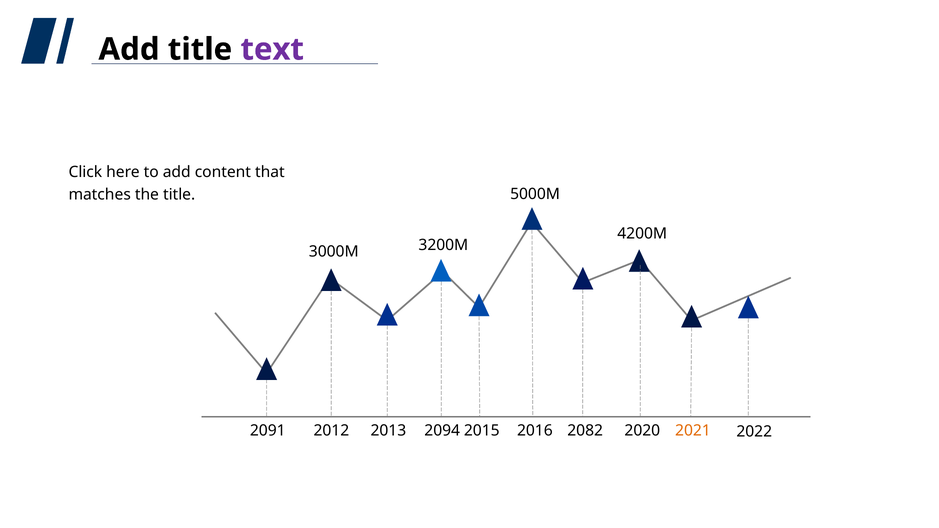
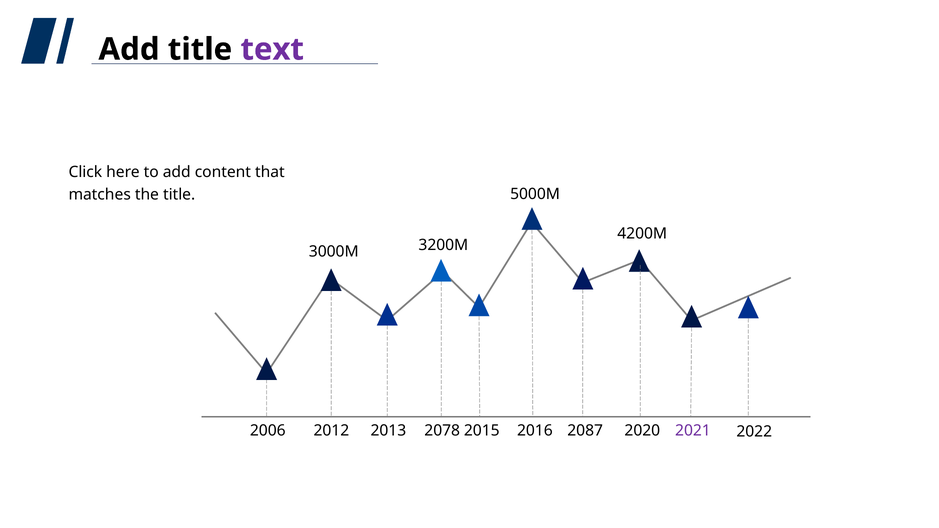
2091: 2091 -> 2006
2094: 2094 -> 2078
2082: 2082 -> 2087
2021 colour: orange -> purple
